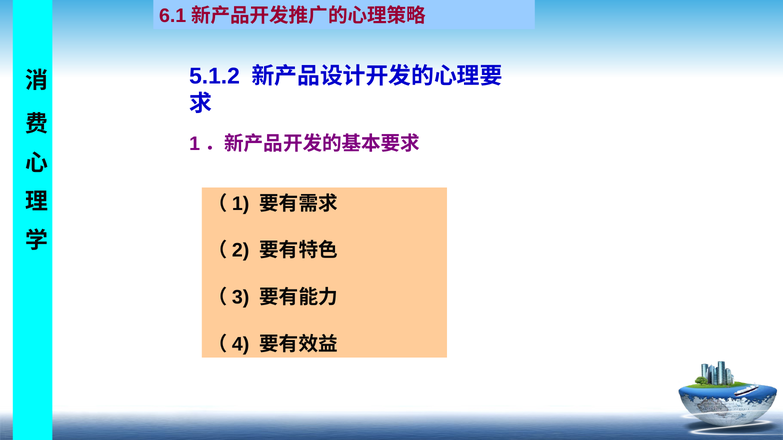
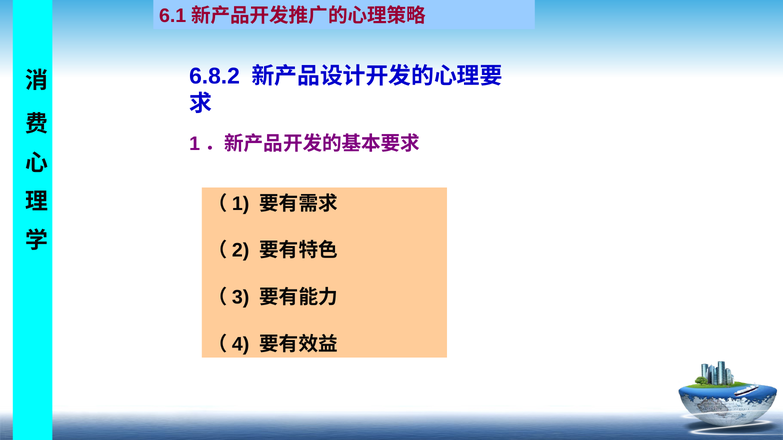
5.1.2: 5.1.2 -> 6.8.2
